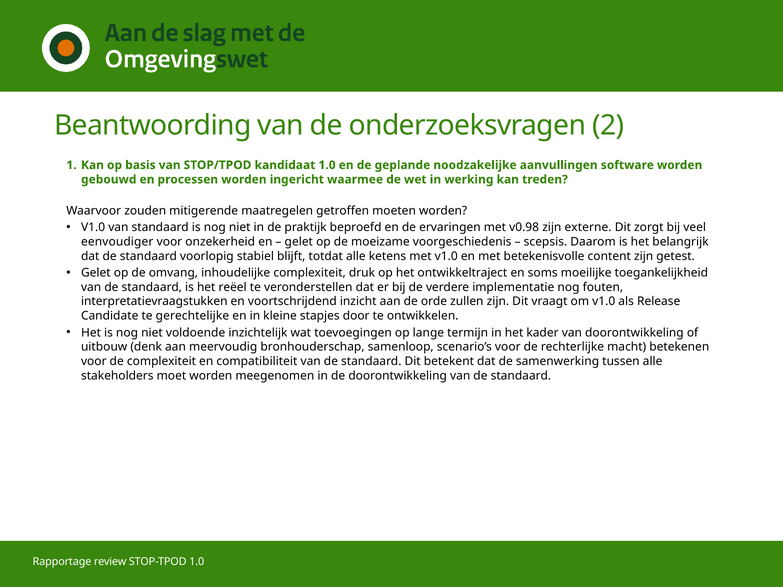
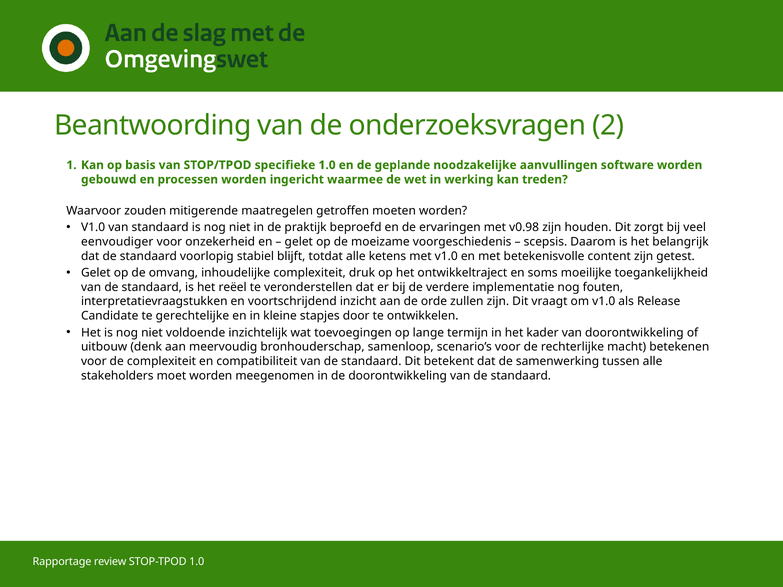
kandidaat: kandidaat -> specifieke
externe: externe -> houden
